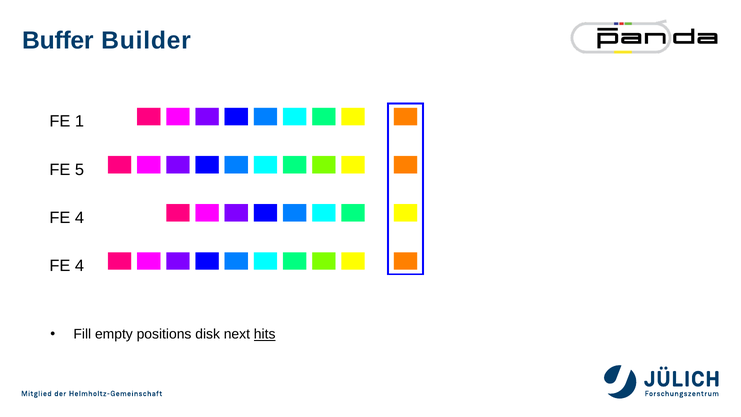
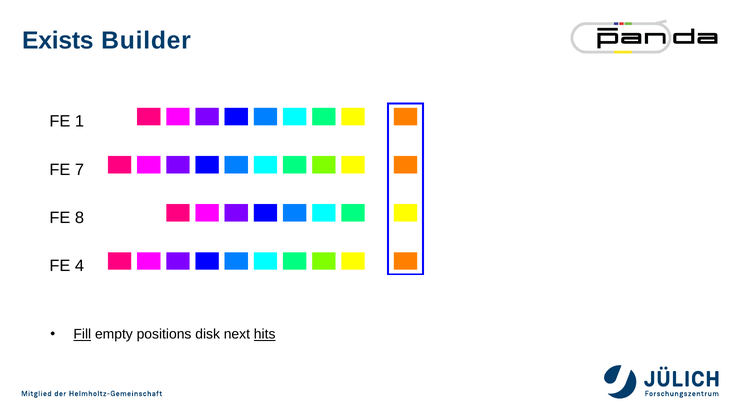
Buffer: Buffer -> Exists
5: 5 -> 7
4 at (80, 218): 4 -> 8
Fill underline: none -> present
